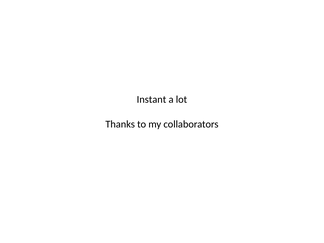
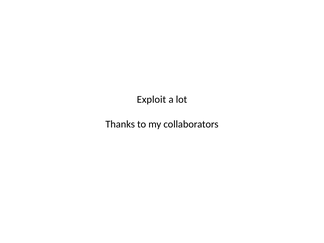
Instant: Instant -> Exploit
